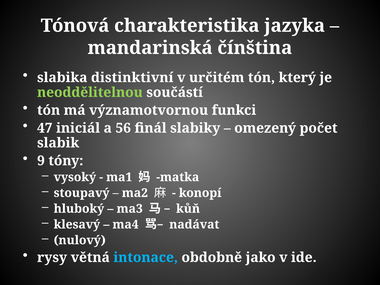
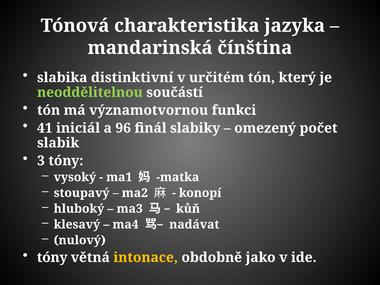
47: 47 -> 41
56: 56 -> 96
9: 9 -> 3
rysy at (52, 257): rysy -> tóny
intonace colour: light blue -> yellow
